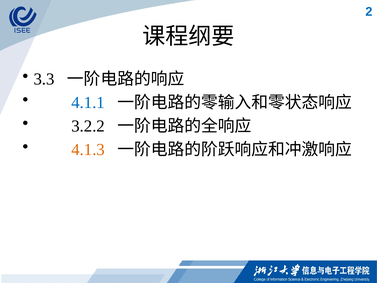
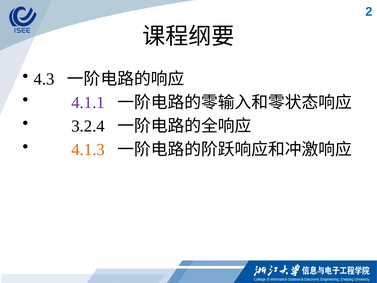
3.3: 3.3 -> 4.3
4.1.1 colour: blue -> purple
3.2.2: 3.2.2 -> 3.2.4
